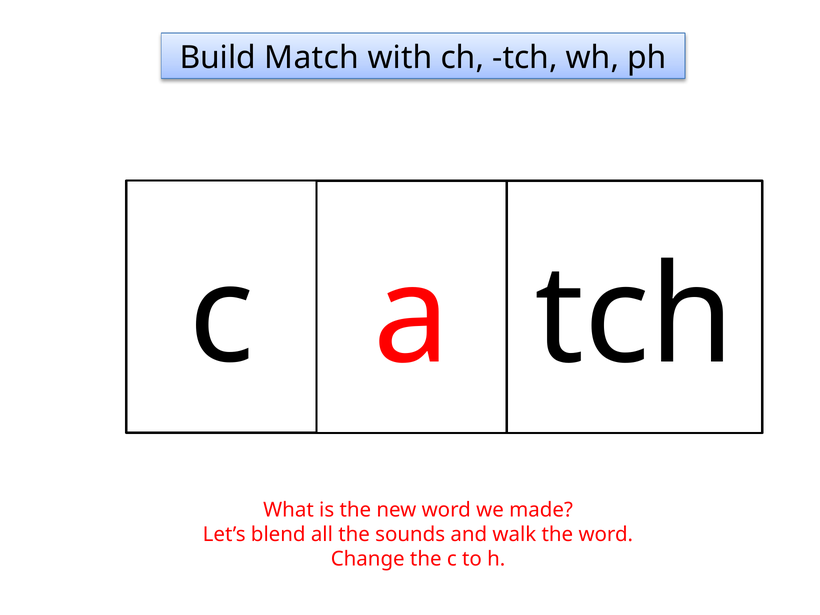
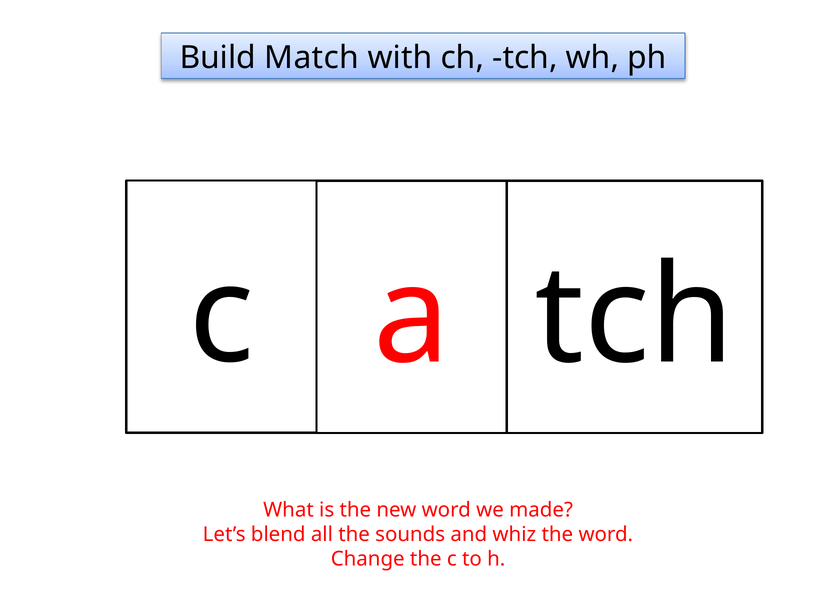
walk: walk -> whiz
